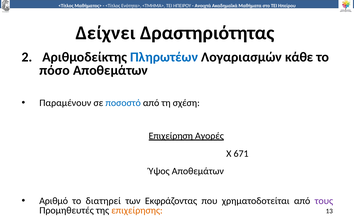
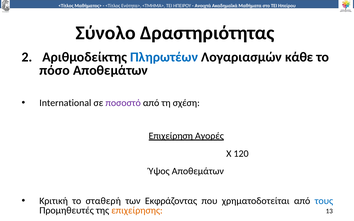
Δείχνει: Δείχνει -> Σύνολο
Παραμένουν: Παραμένουν -> International
ποσοστό colour: blue -> purple
671: 671 -> 120
Αριθμό: Αριθμό -> Κριτική
διατηρεί: διατηρεί -> σταθερή
τους colour: purple -> blue
